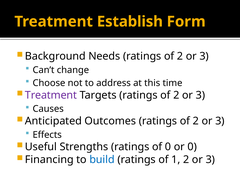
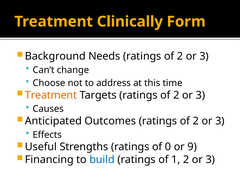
Establish: Establish -> Clinically
Treatment at (51, 95) colour: purple -> orange
or 0: 0 -> 9
